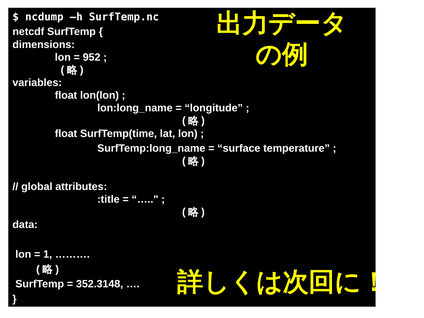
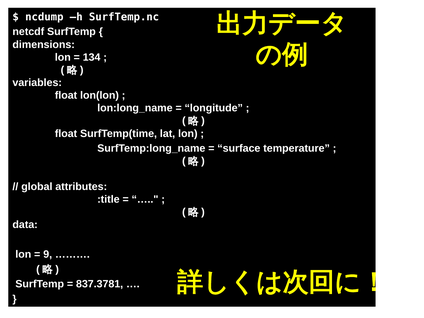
952: 952 -> 134
1: 1 -> 9
352.3148: 352.3148 -> 837.3781
